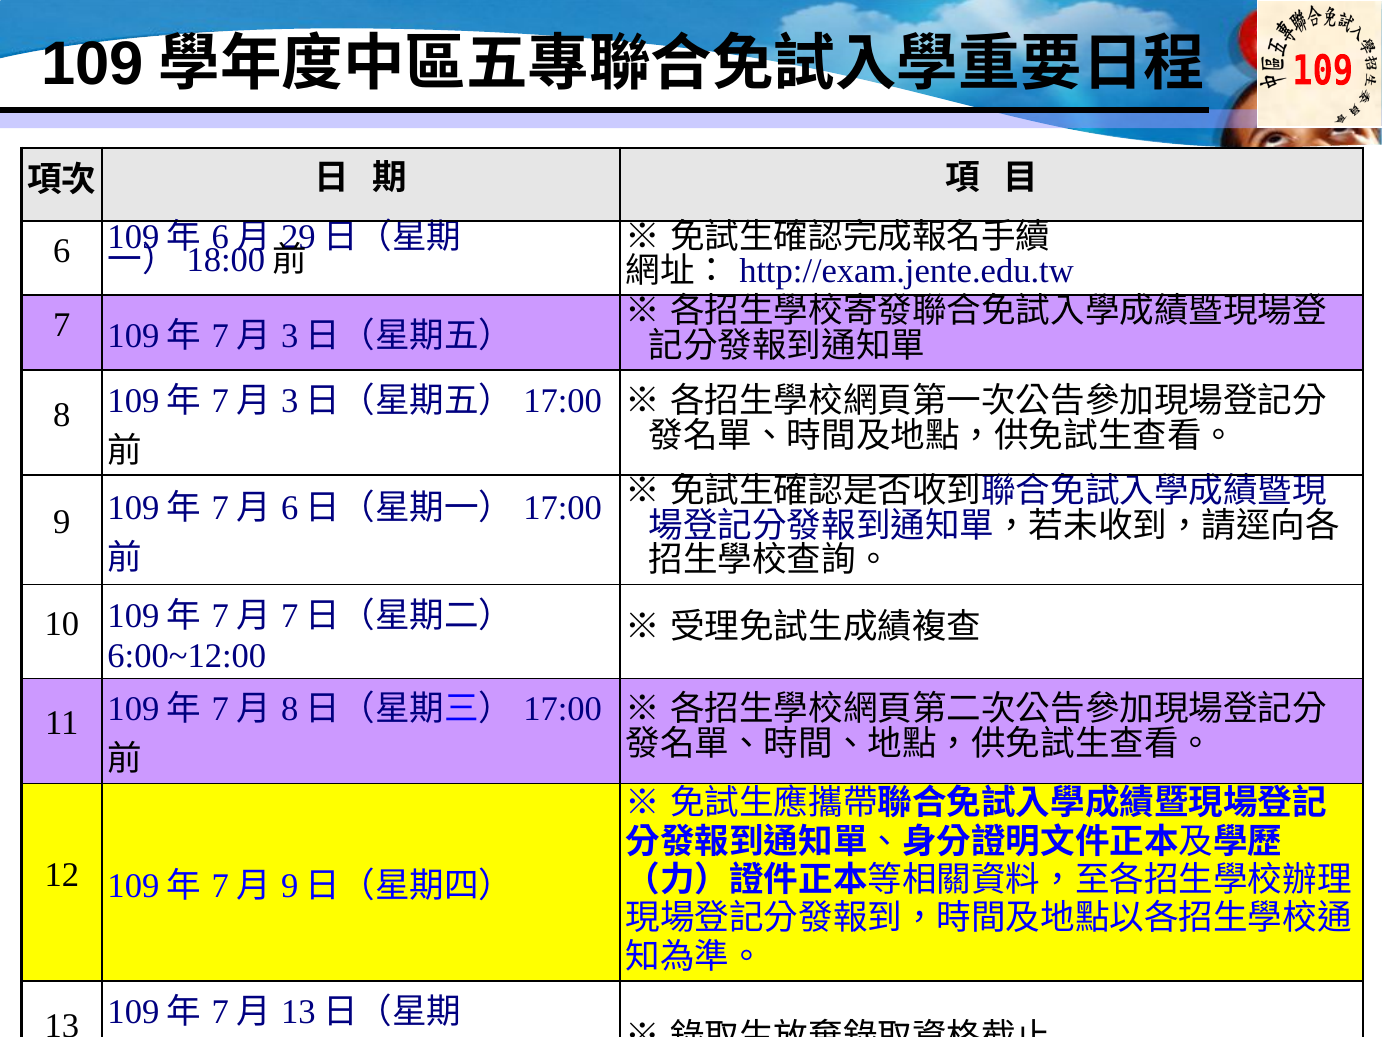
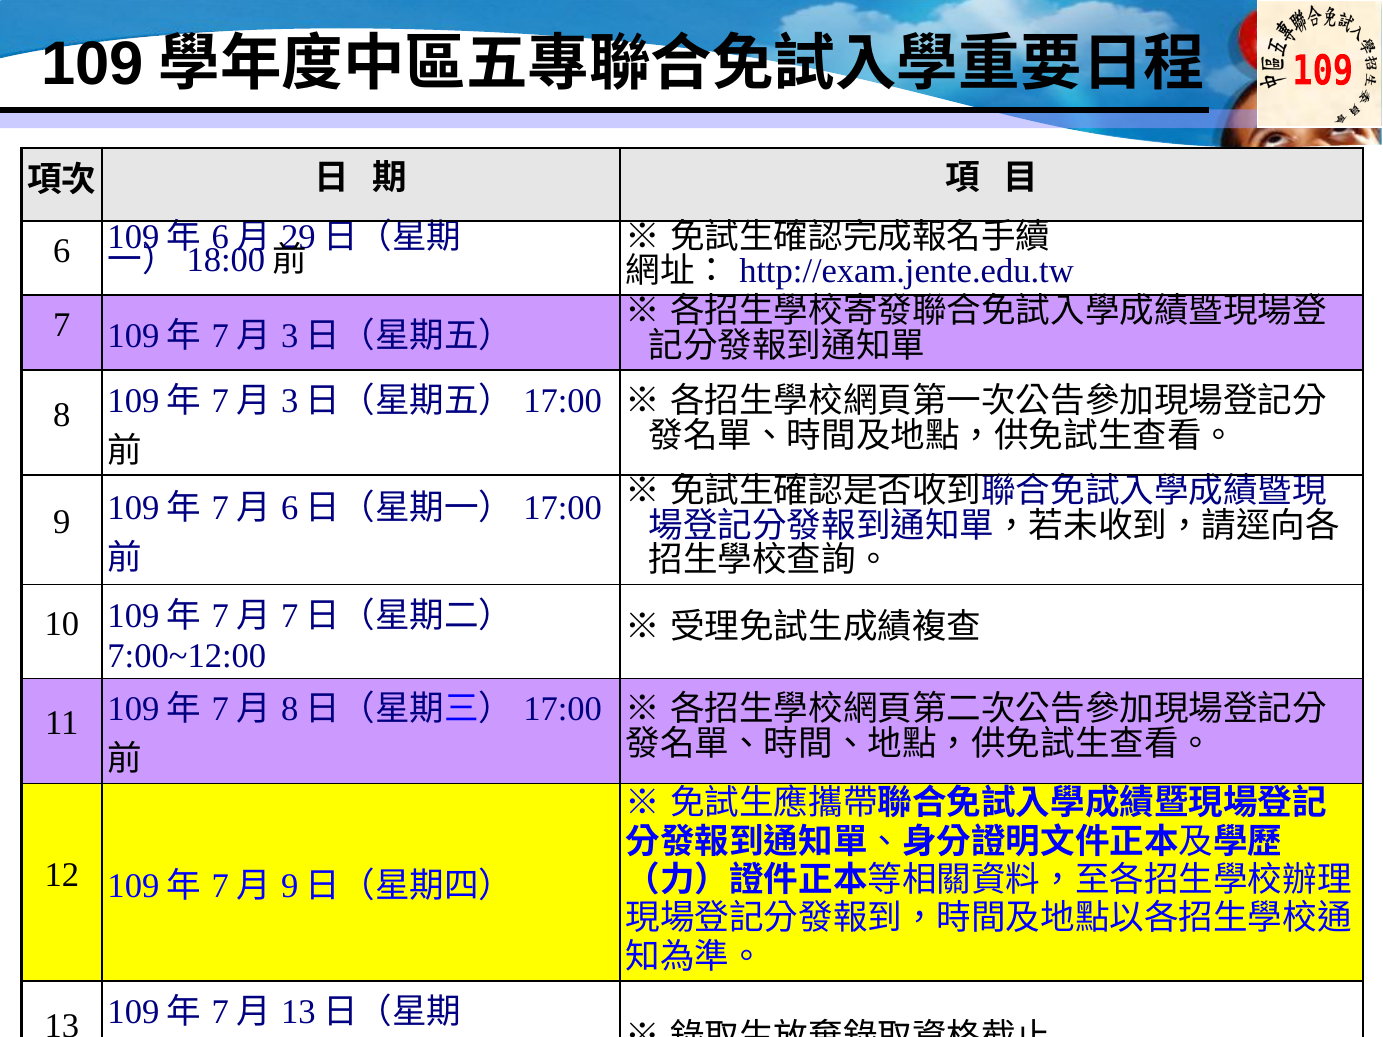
6:00~12:00: 6:00~12:00 -> 7:00~12:00
